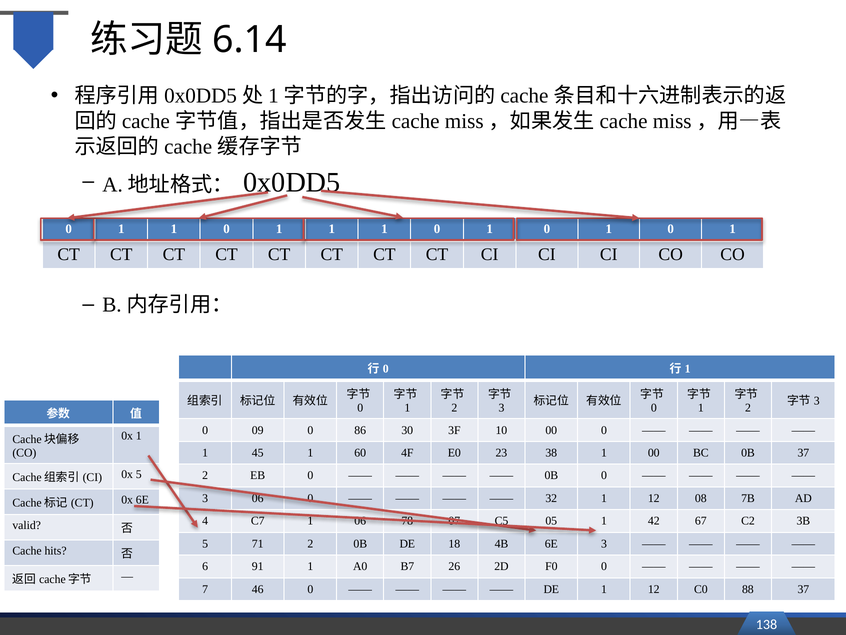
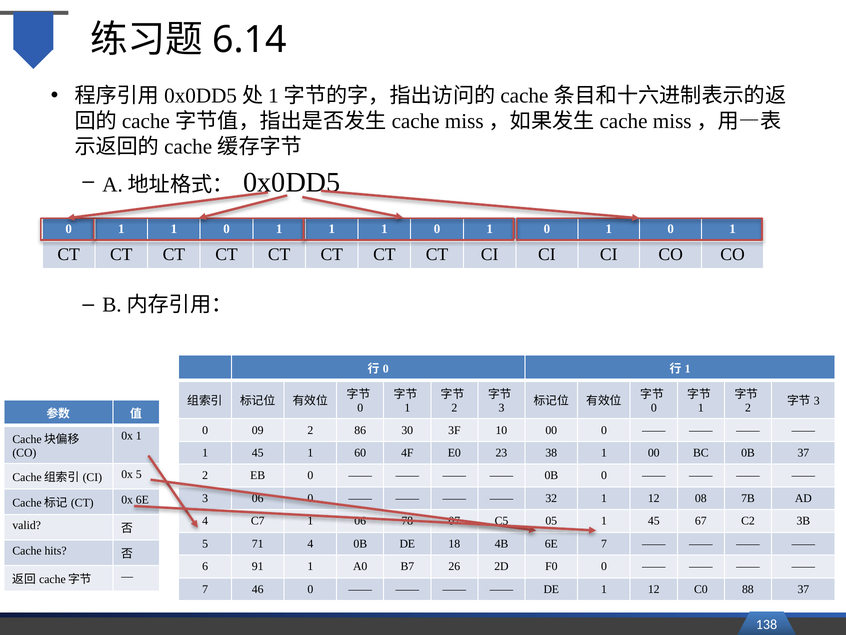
09 0: 0 -> 2
42 at (654, 521): 42 -> 45
71 2: 2 -> 4
6E 3: 3 -> 7
